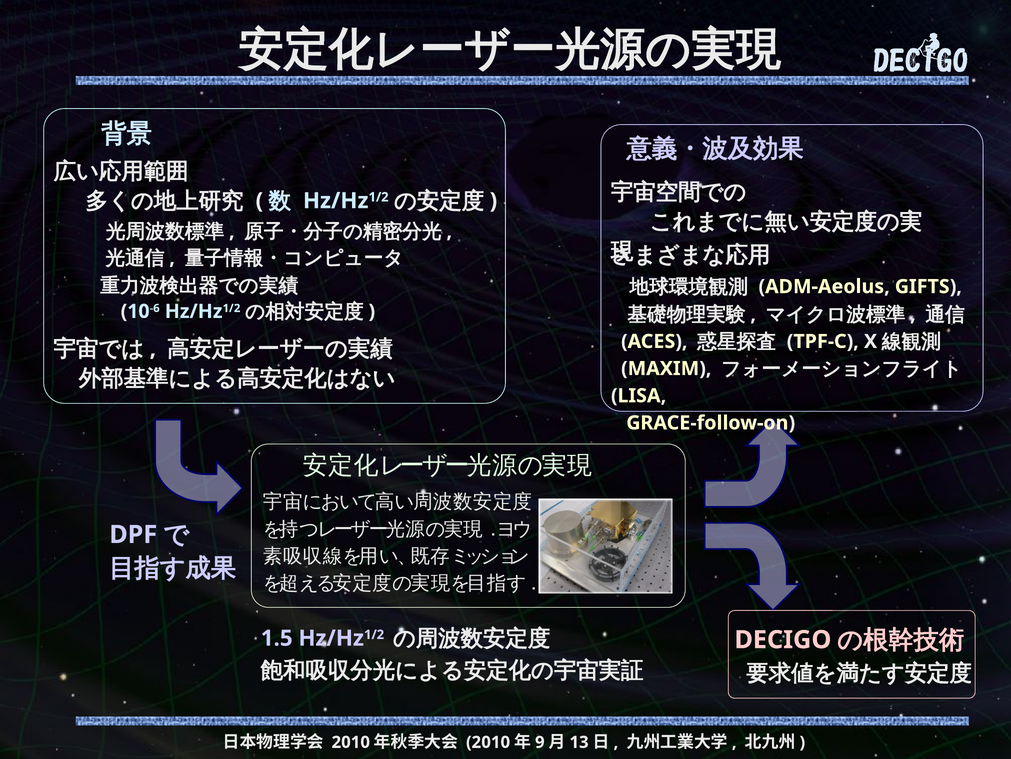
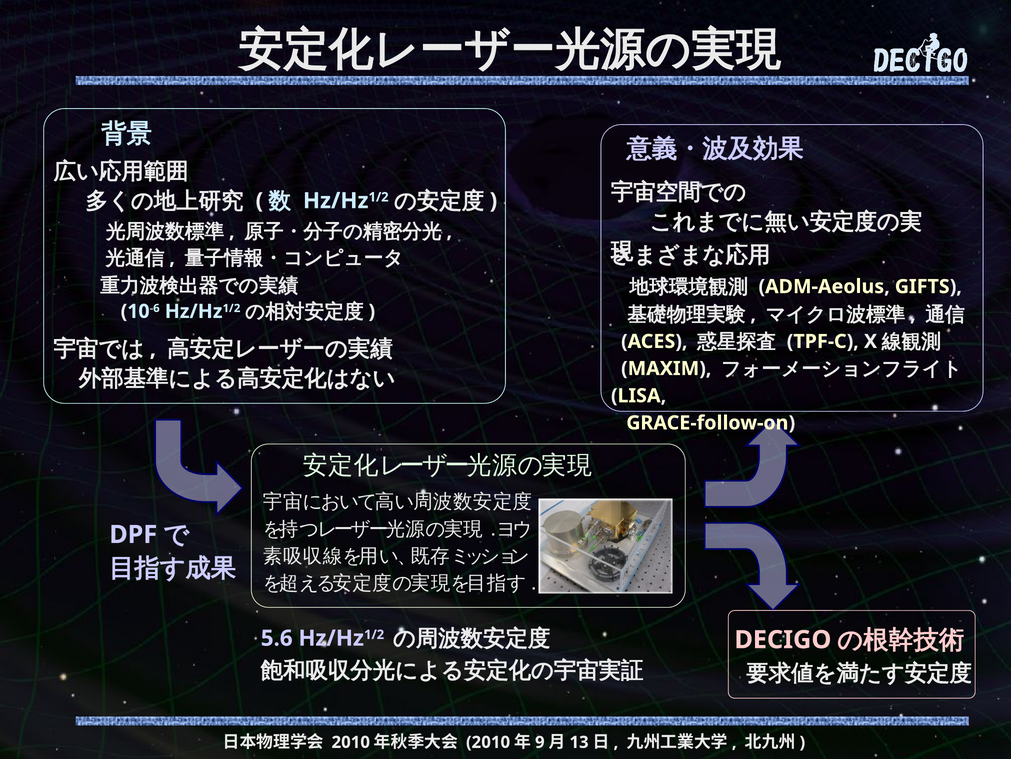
1.5: 1.5 -> 5.6
